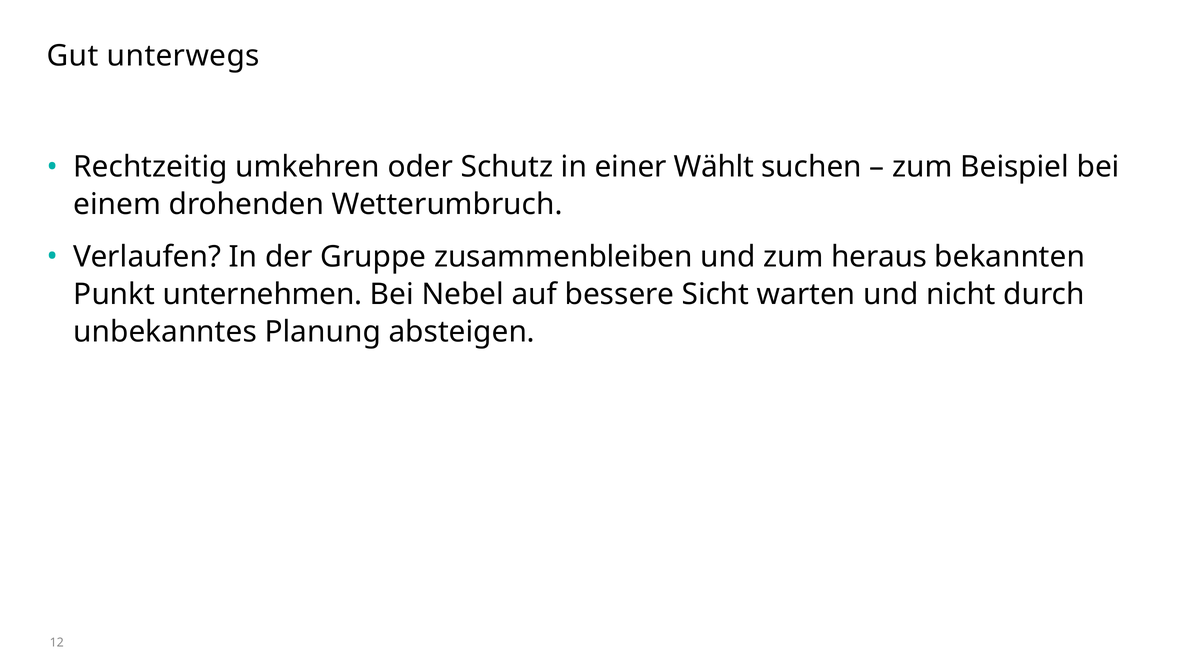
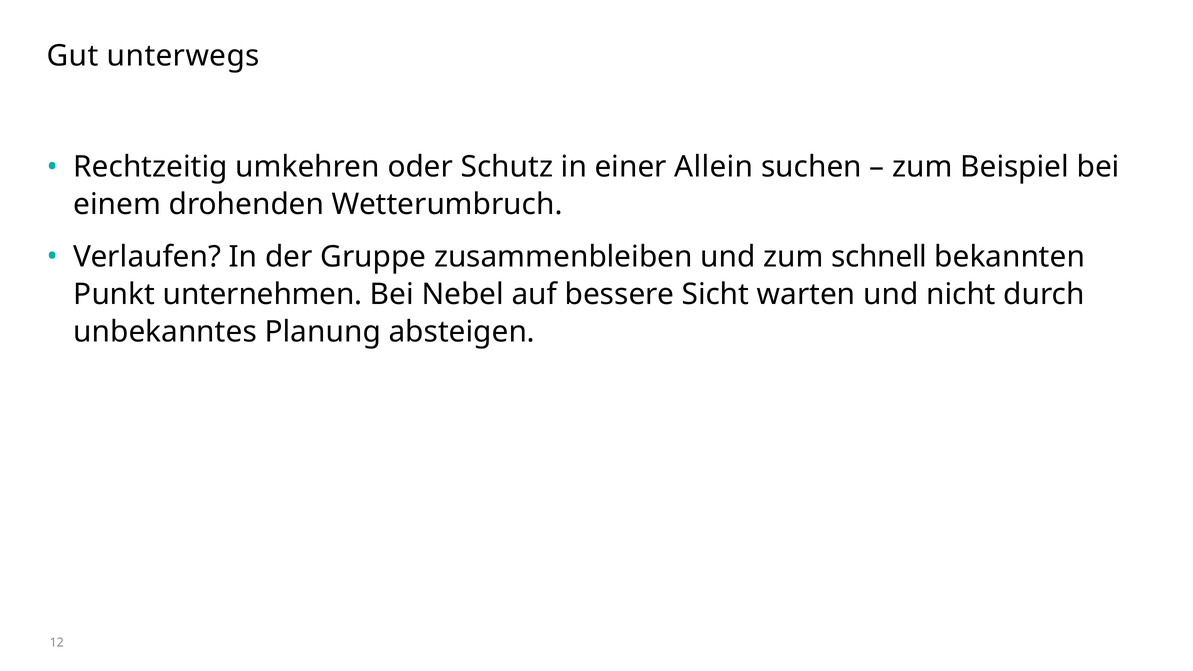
Wählt: Wählt -> Allein
heraus: heraus -> schnell
